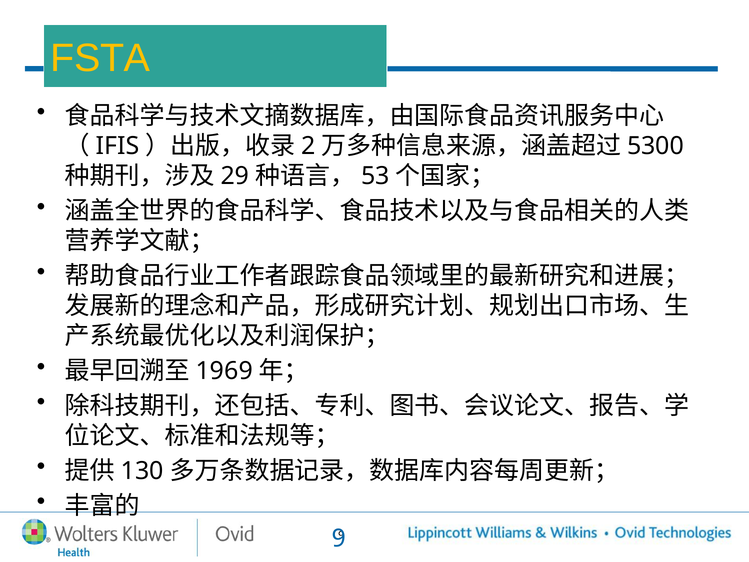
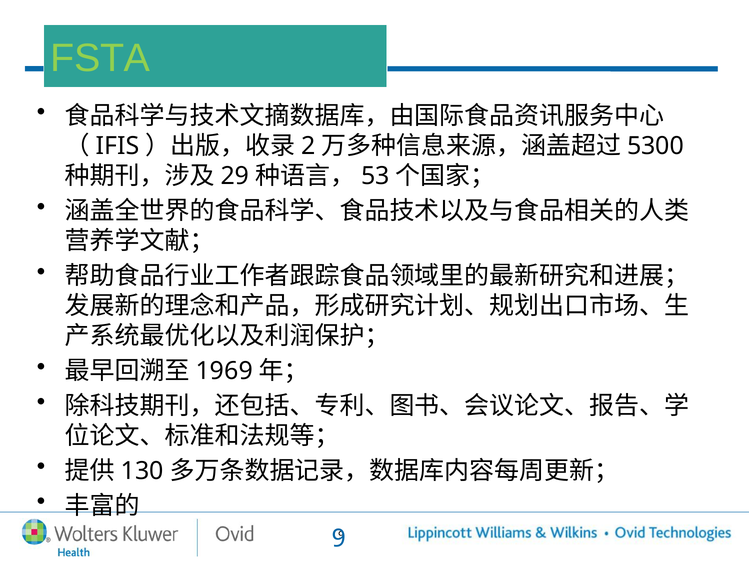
FSTA colour: yellow -> light green
